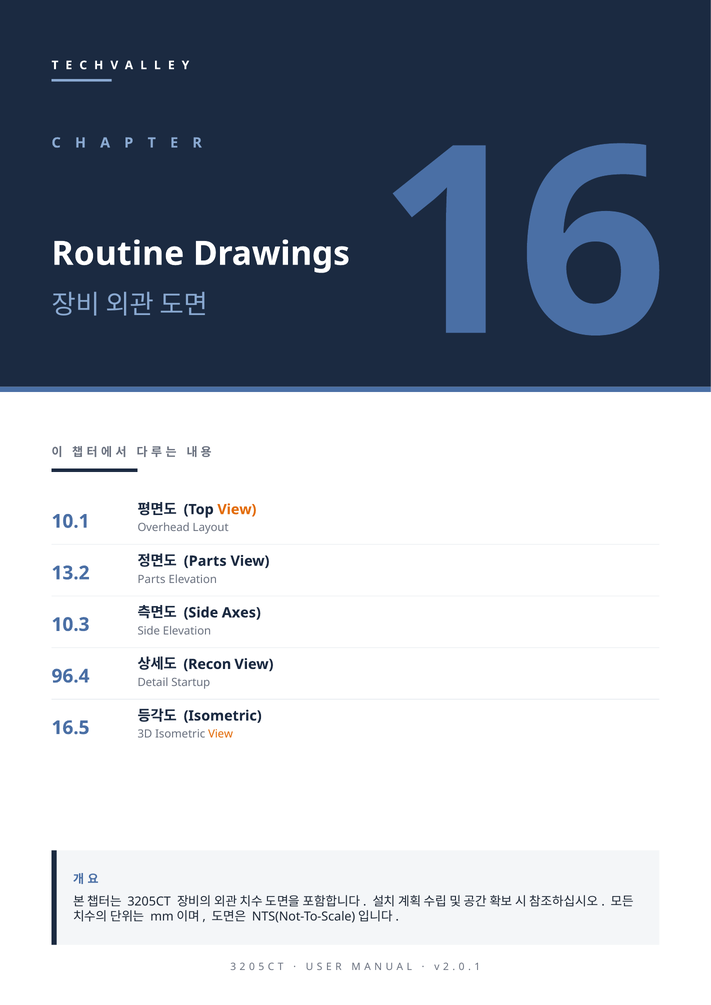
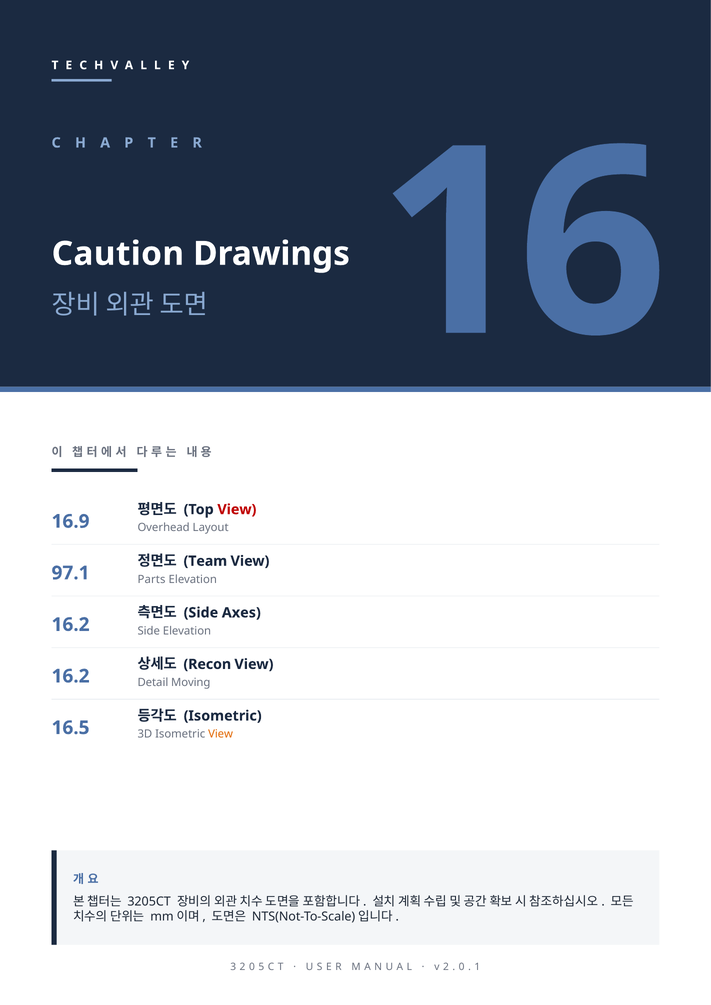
Routine: Routine -> Caution
View at (237, 509) colour: orange -> red
10.1: 10.1 -> 16.9
Parts at (205, 561): Parts -> Team
13.2: 13.2 -> 97.1
10.3 at (71, 625): 10.3 -> 16.2
96.4 at (71, 676): 96.4 -> 16.2
Startup: Startup -> Moving
